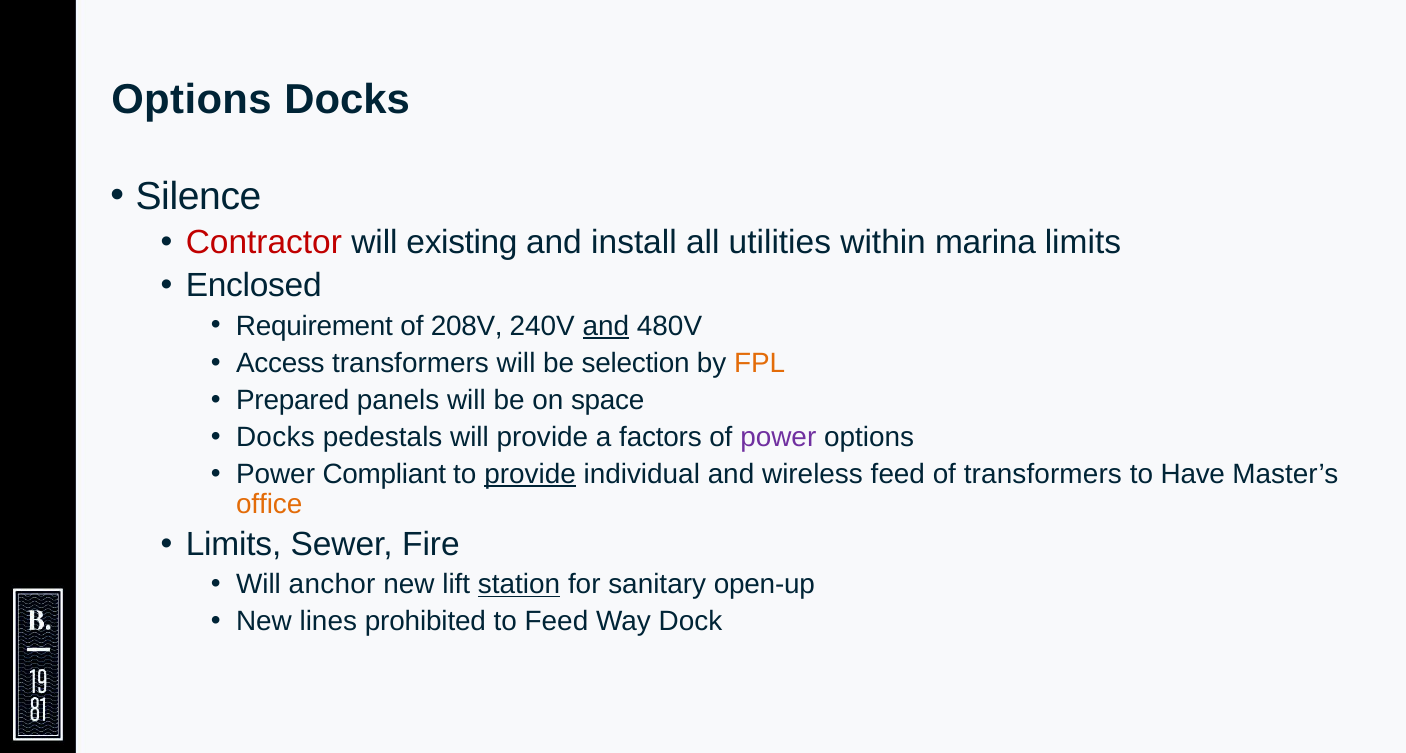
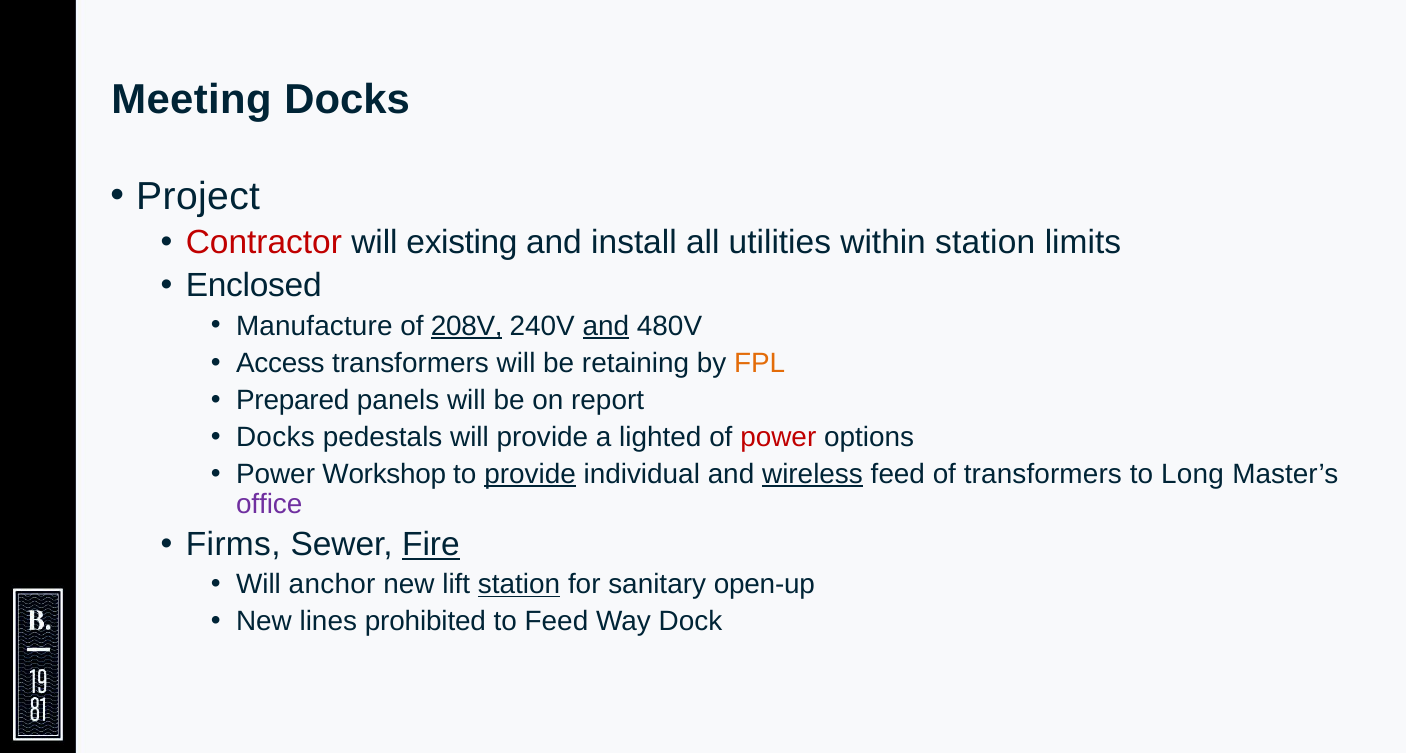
Options at (191, 100): Options -> Meeting
Silence: Silence -> Project
within marina: marina -> station
Requirement: Requirement -> Manufacture
208V underline: none -> present
selection: selection -> retaining
space: space -> report
factors: factors -> lighted
power at (778, 437) colour: purple -> red
Compliant: Compliant -> Workshop
wireless underline: none -> present
Have: Have -> Long
office colour: orange -> purple
Limits at (234, 545): Limits -> Firms
Fire underline: none -> present
